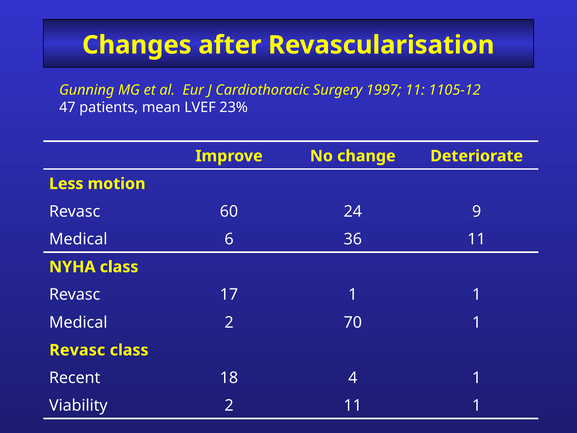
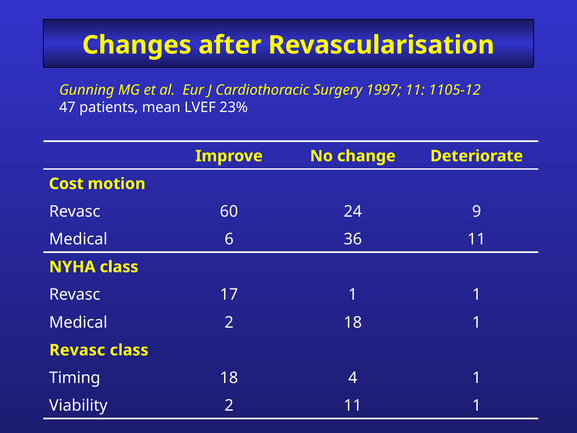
Less: Less -> Cost
2 70: 70 -> 18
Recent: Recent -> Timing
